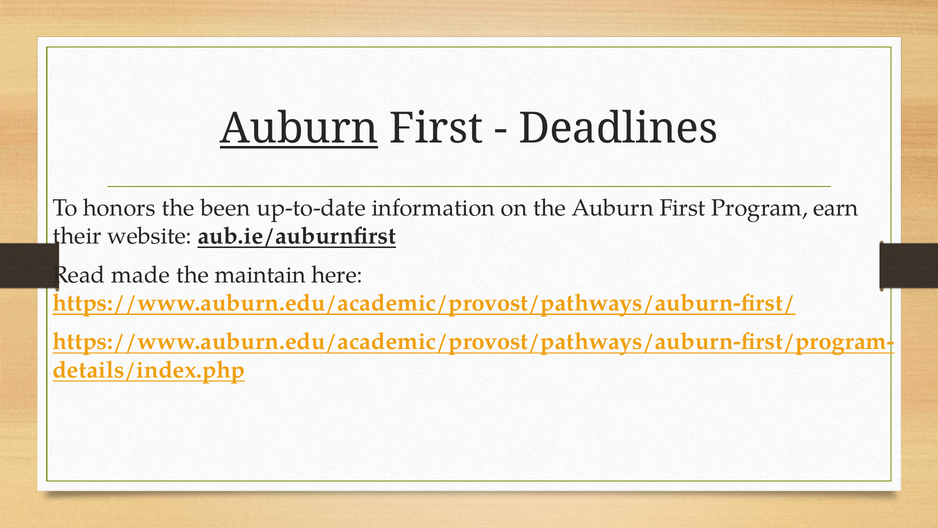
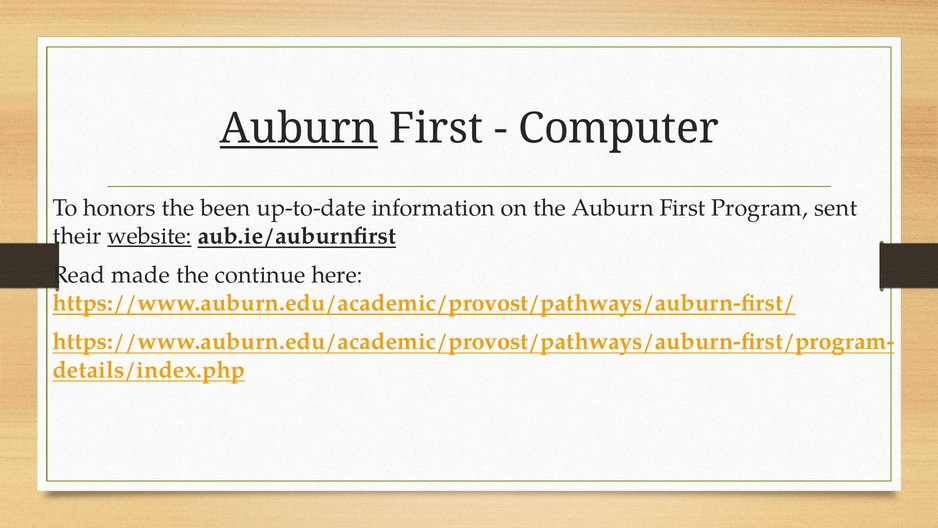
Deadlines: Deadlines -> Computer
earn: earn -> sent
website underline: none -> present
maintain: maintain -> continue
